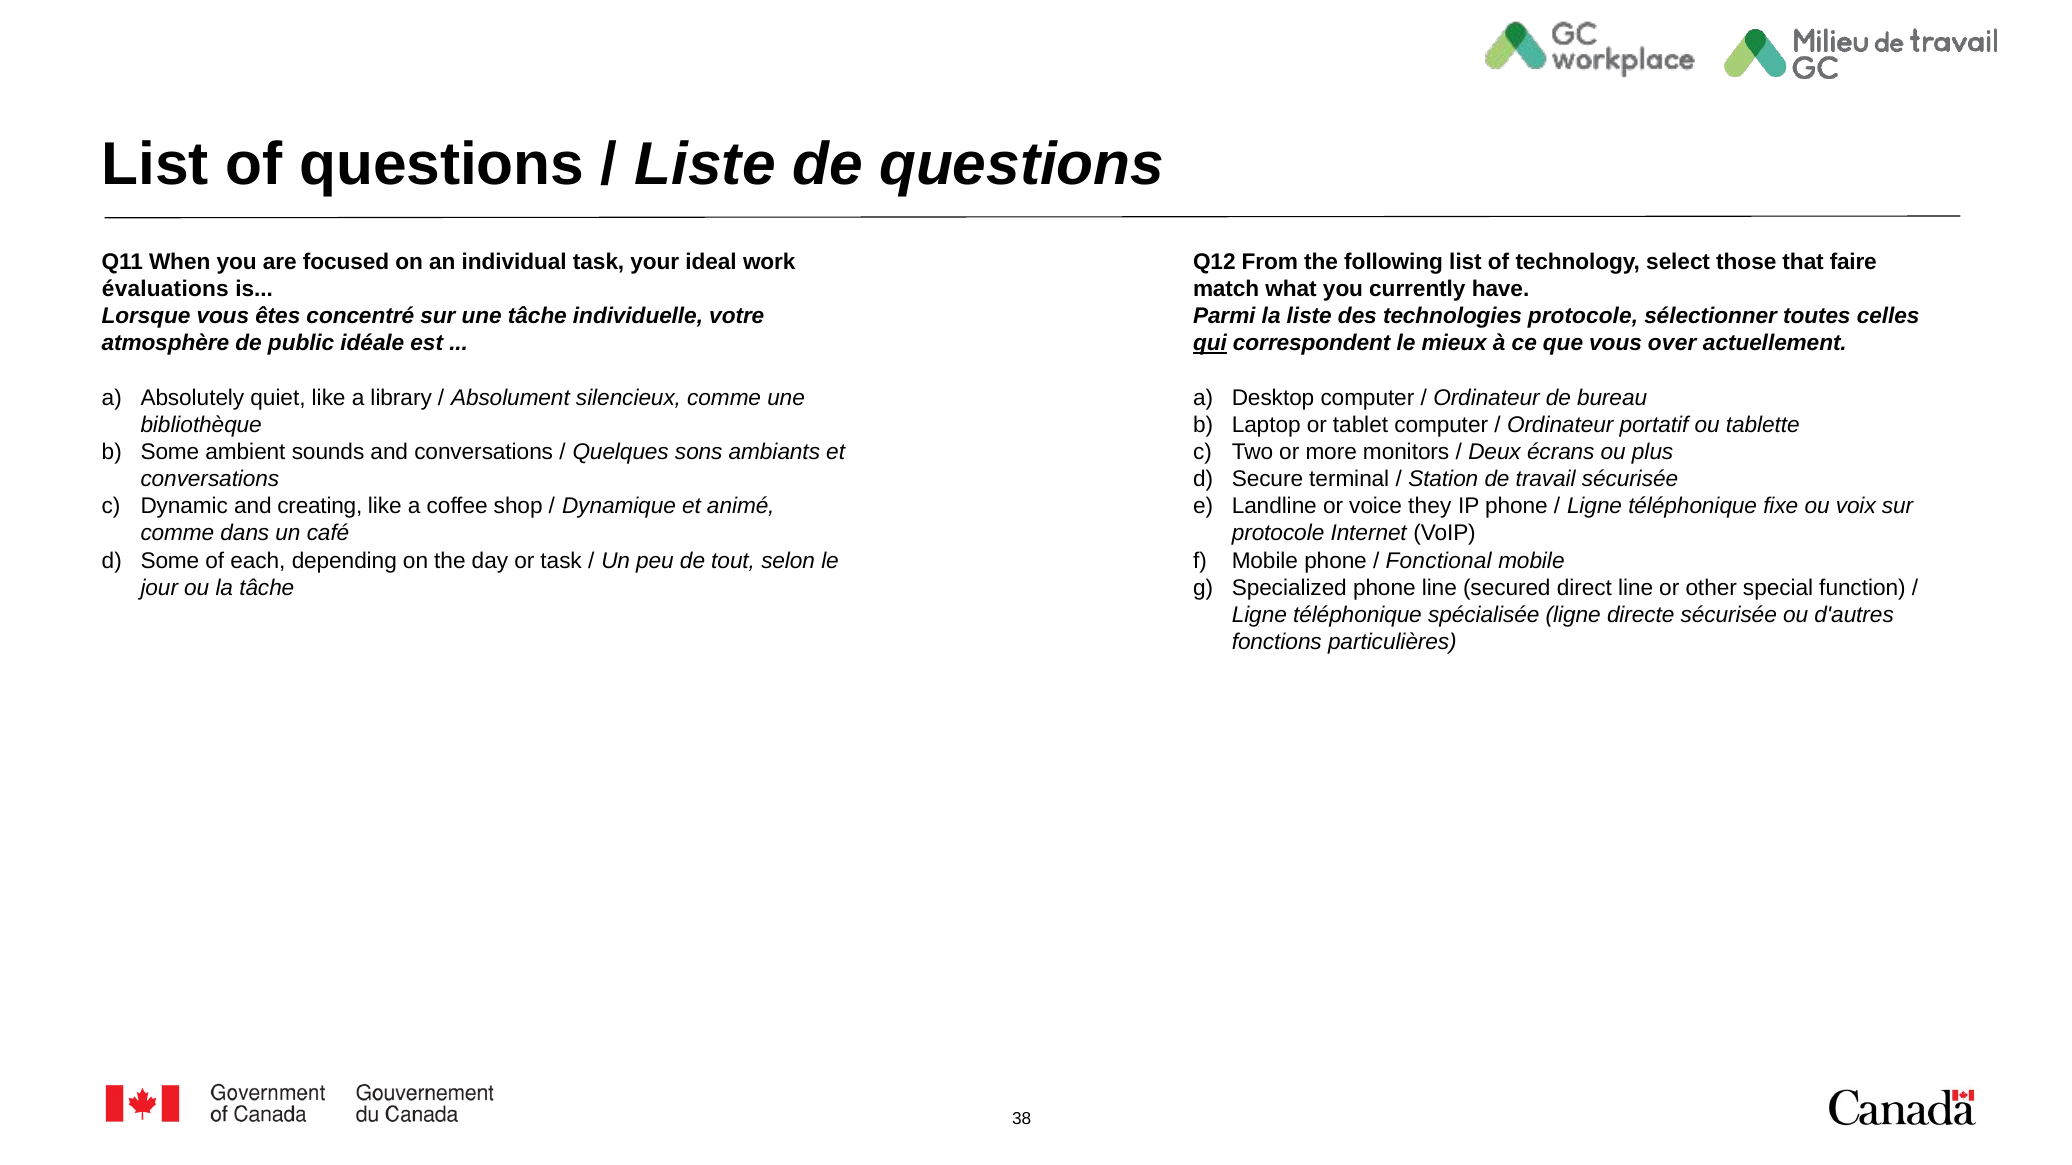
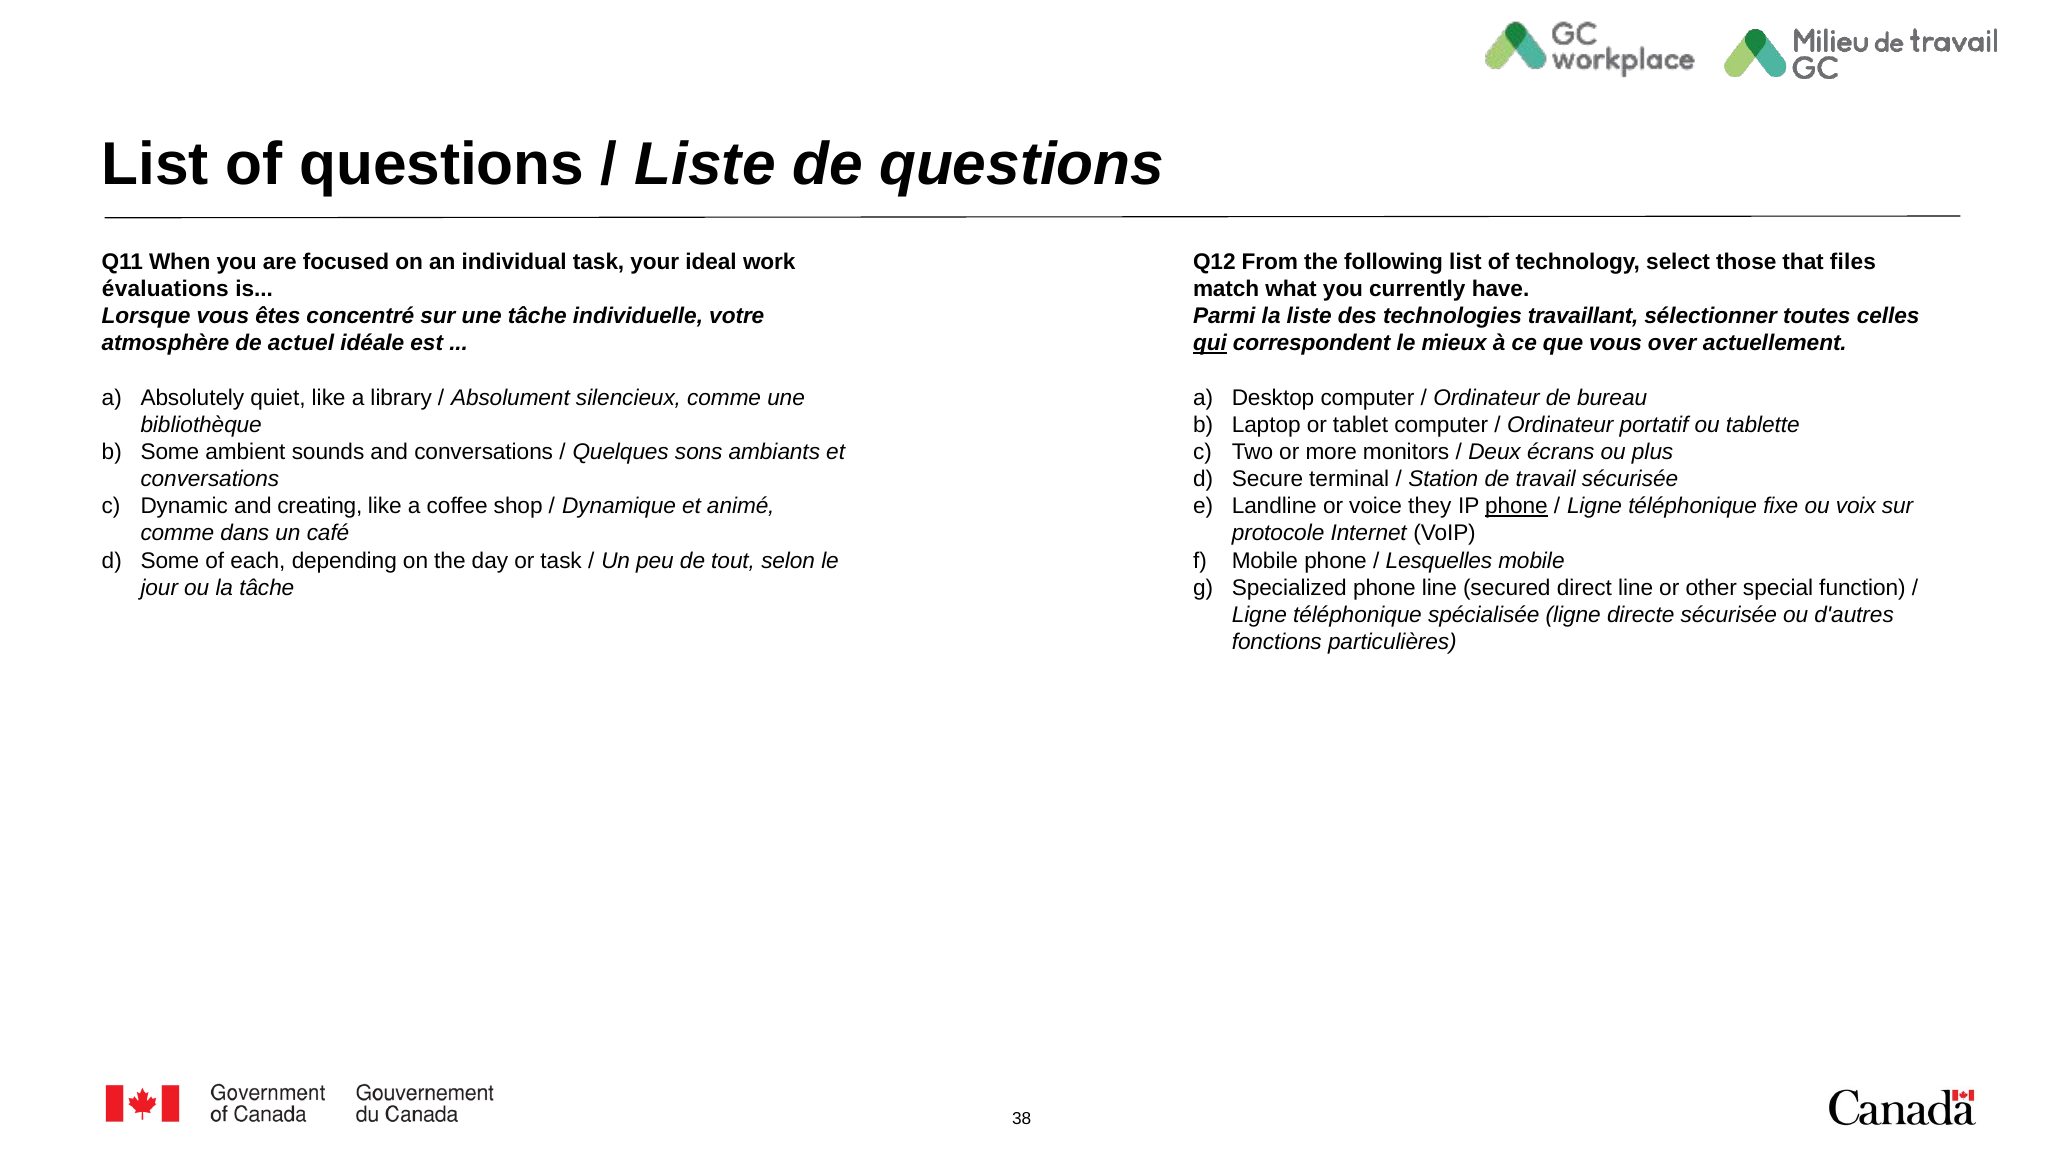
faire: faire -> files
technologies protocole: protocole -> travaillant
public: public -> actuel
phone at (1517, 506) underline: none -> present
Fonctional: Fonctional -> Lesquelles
